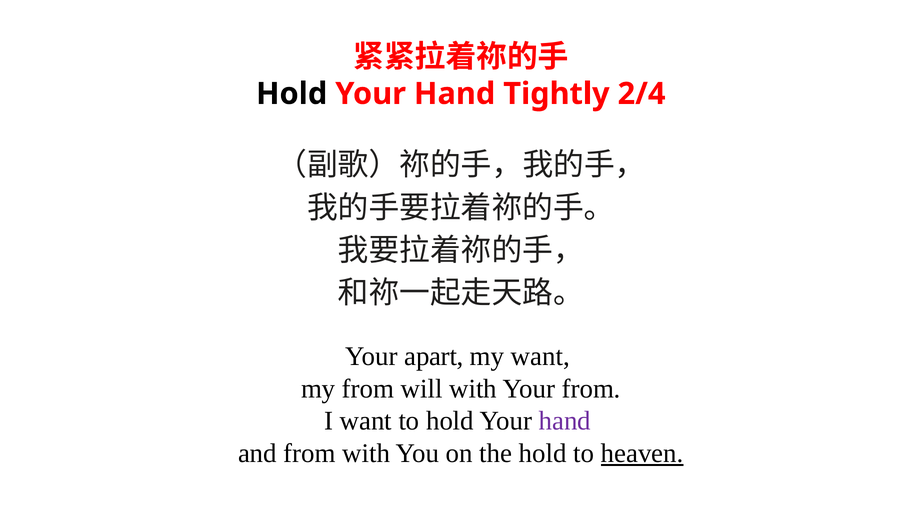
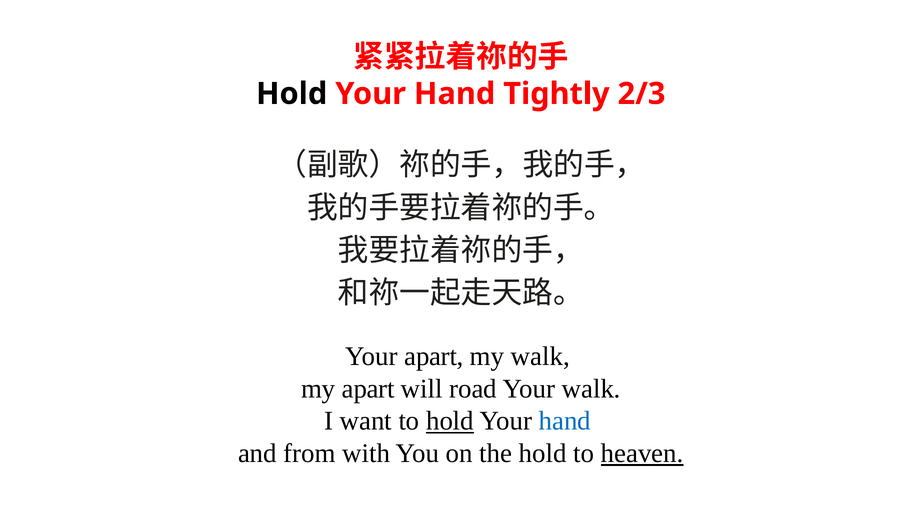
2/4: 2/4 -> 2/3
my want: want -> walk
my from: from -> apart
will with: with -> road
Your from: from -> walk
hold at (450, 421) underline: none -> present
hand at (565, 421) colour: purple -> blue
